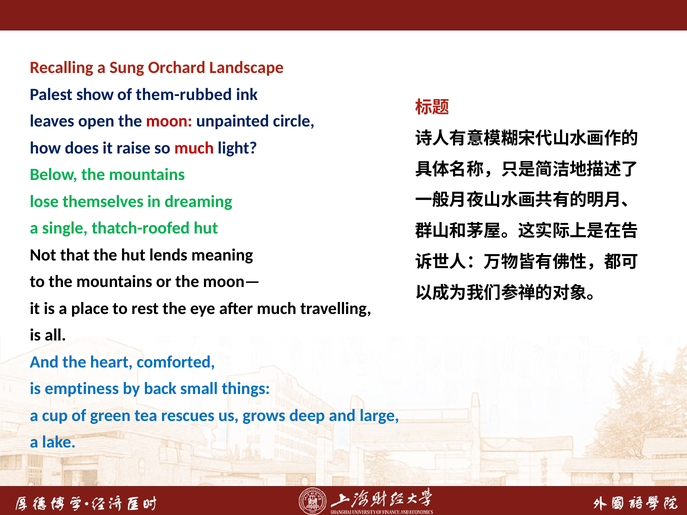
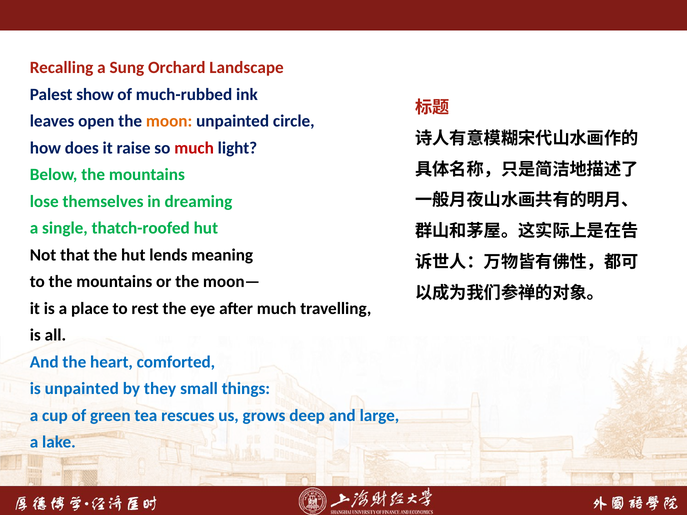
them-rubbed: them-rubbed -> much-rubbed
moon colour: red -> orange
is emptiness: emptiness -> unpainted
back: back -> they
